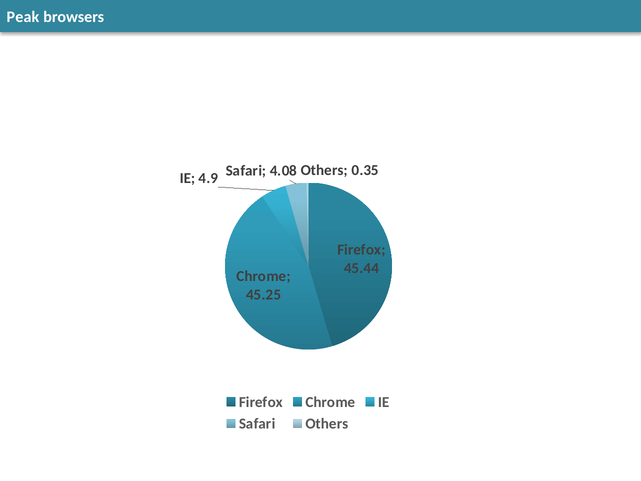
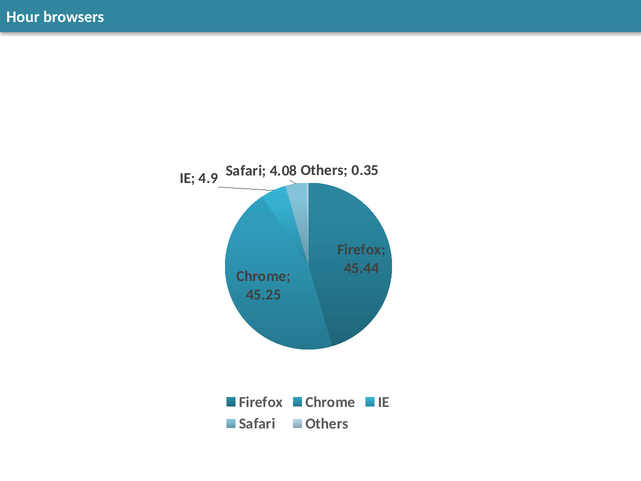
Peak: Peak -> Hour
